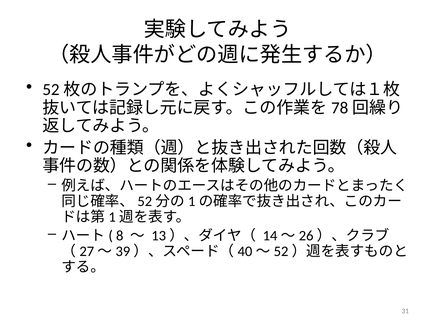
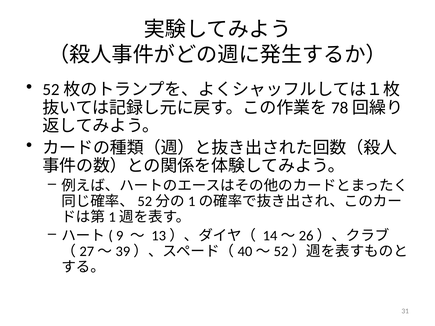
8: 8 -> 9
